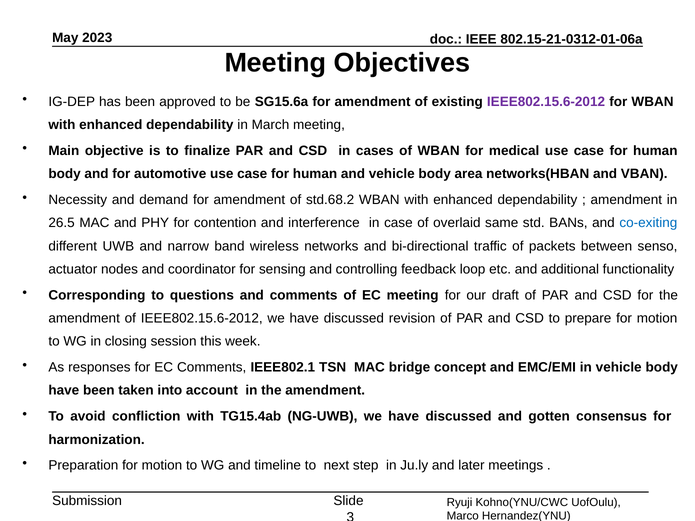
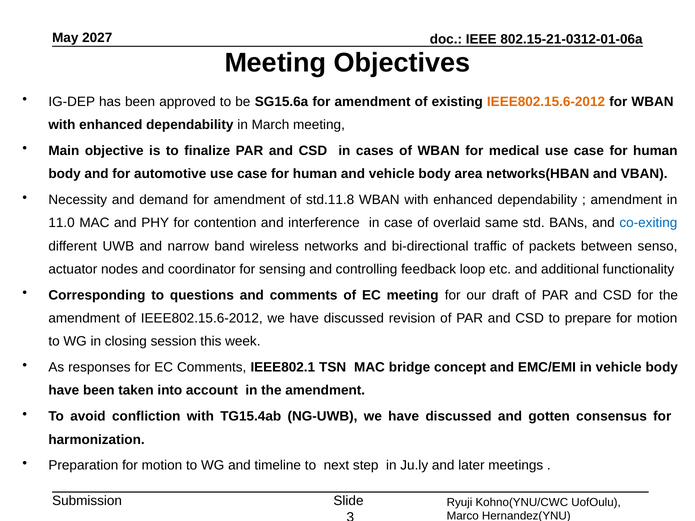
2023: 2023 -> 2027
IEEE802.15.6-2012 at (546, 102) colour: purple -> orange
std.68.2: std.68.2 -> std.11.8
26.5: 26.5 -> 11.0
